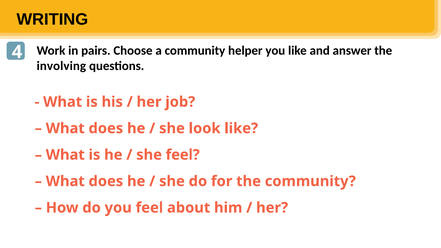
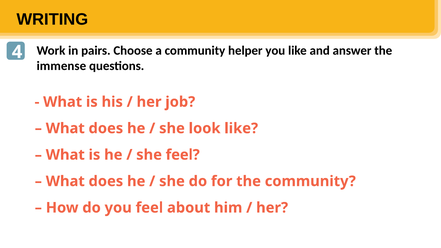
involving: involving -> immense
